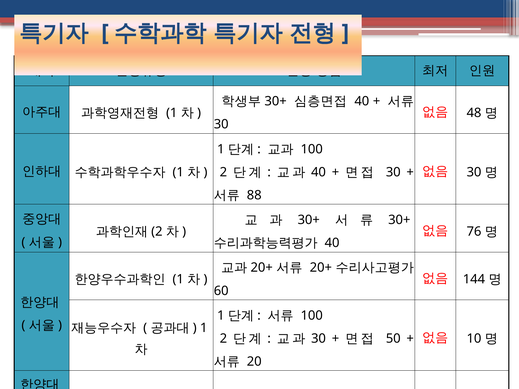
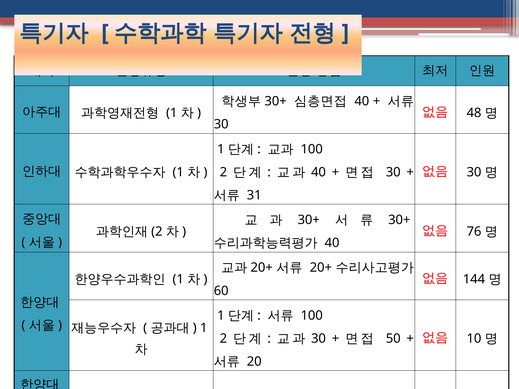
88: 88 -> 31
